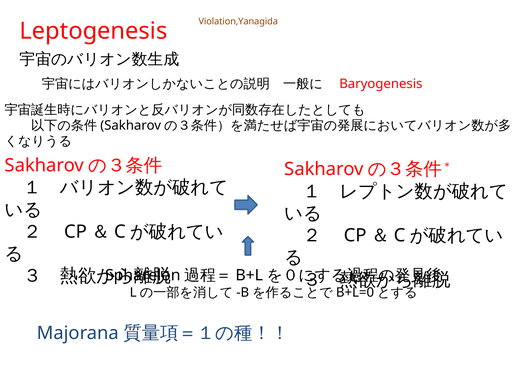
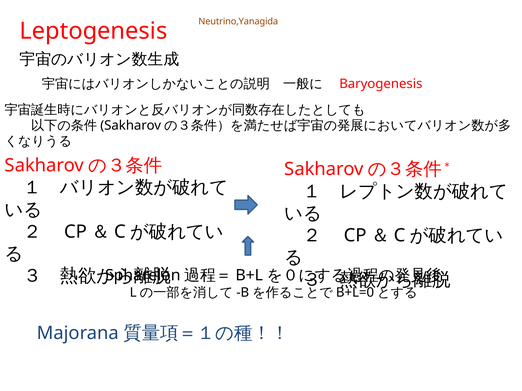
Violation,Yanagida: Violation,Yanagida -> Neutrino,Yanagida
